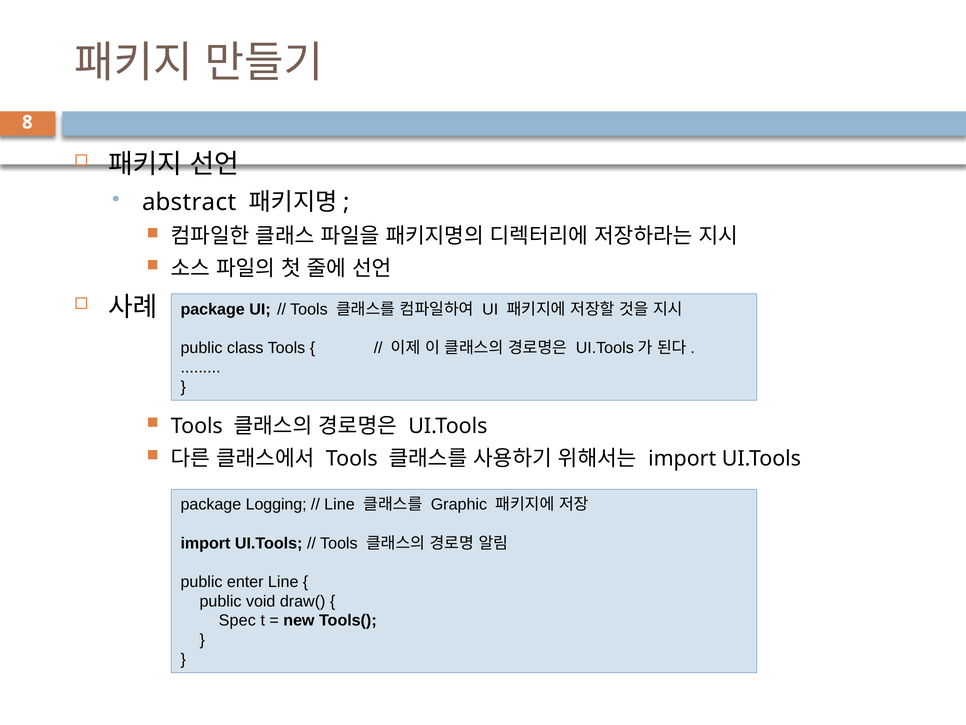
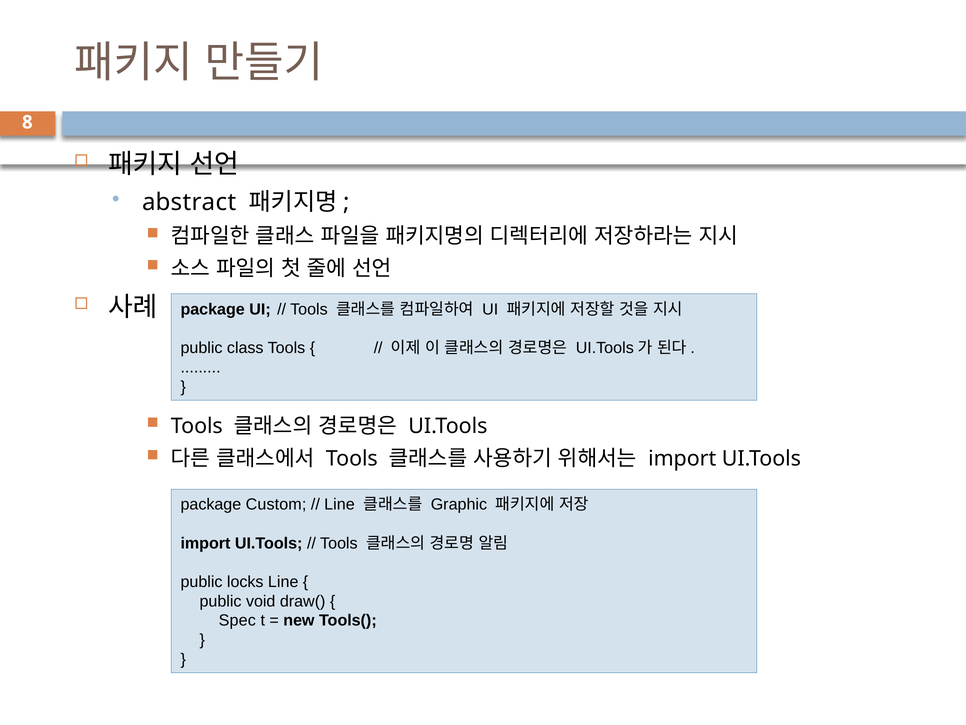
Logging: Logging -> Custom
enter: enter -> locks
